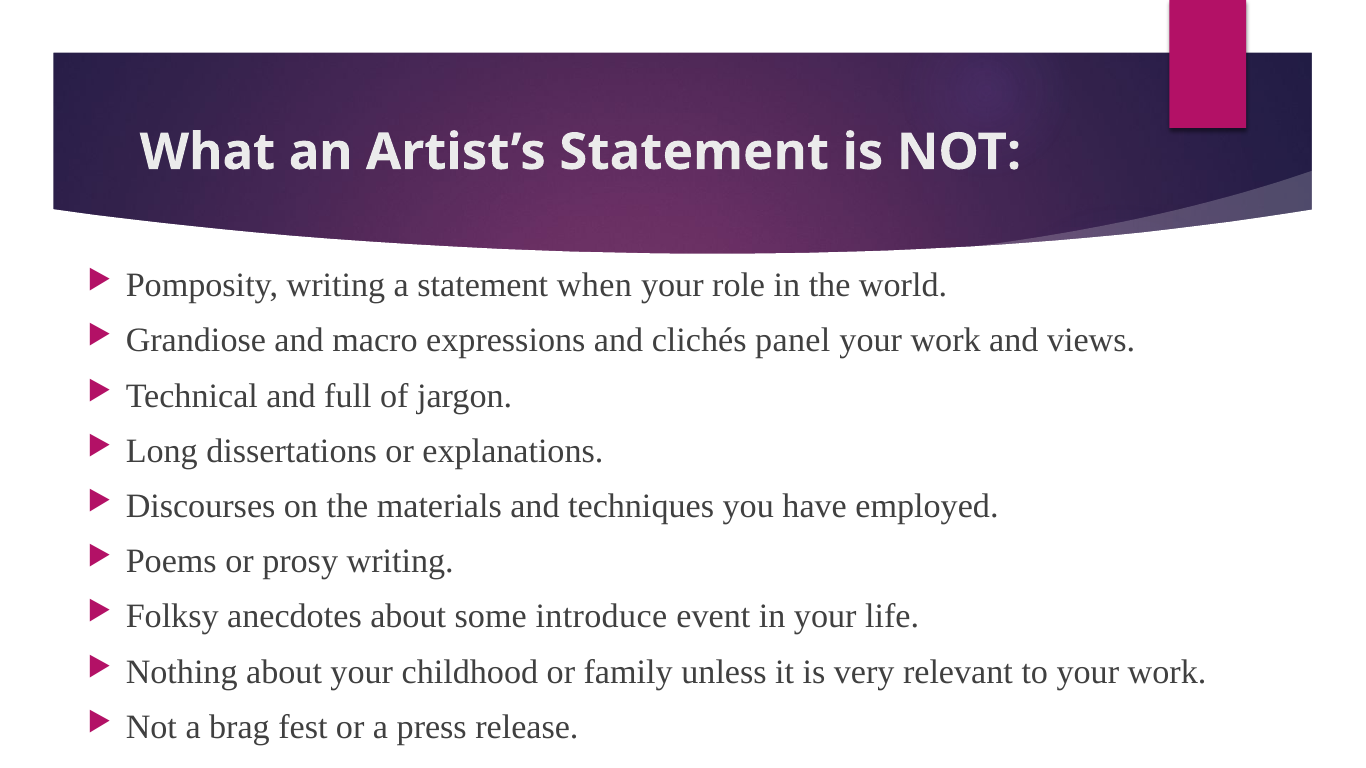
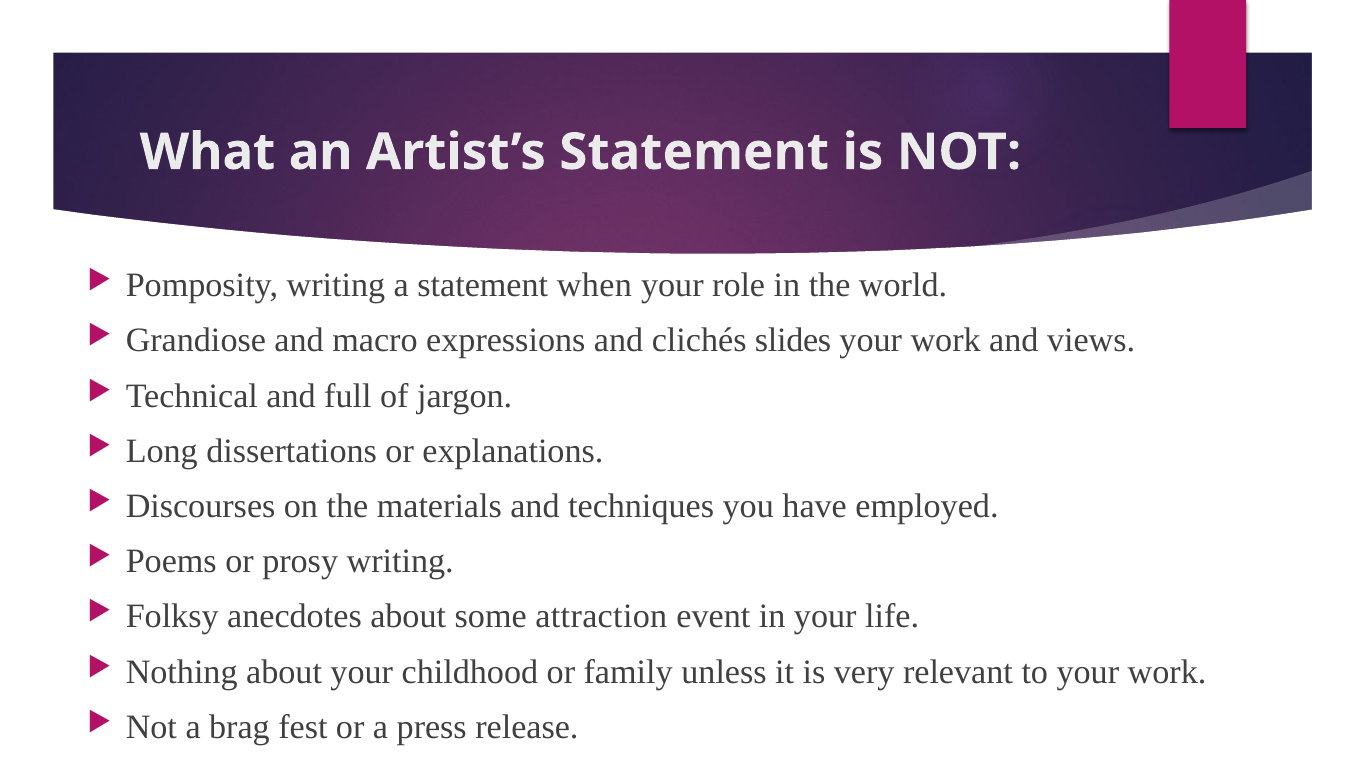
panel: panel -> slides
introduce: introduce -> attraction
